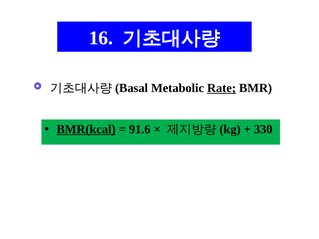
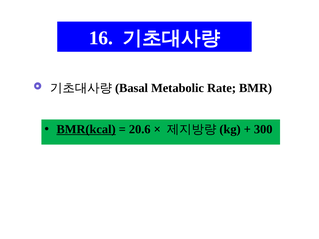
Rate underline: present -> none
91.6: 91.6 -> 20.6
330: 330 -> 300
